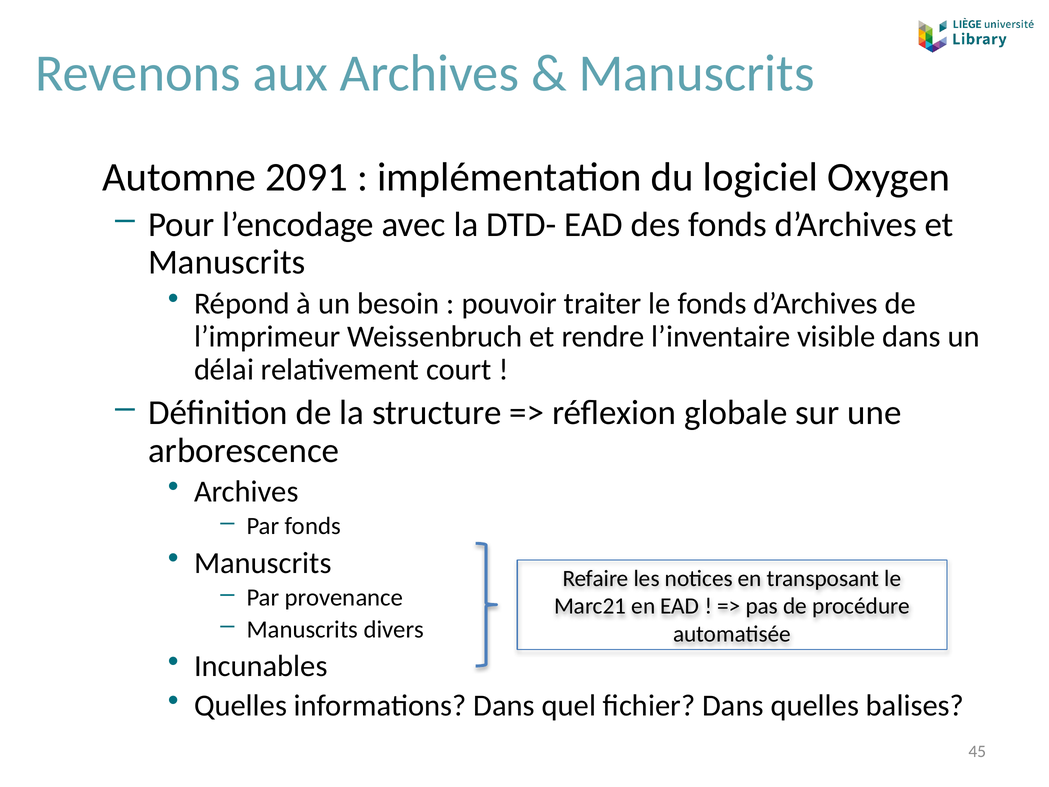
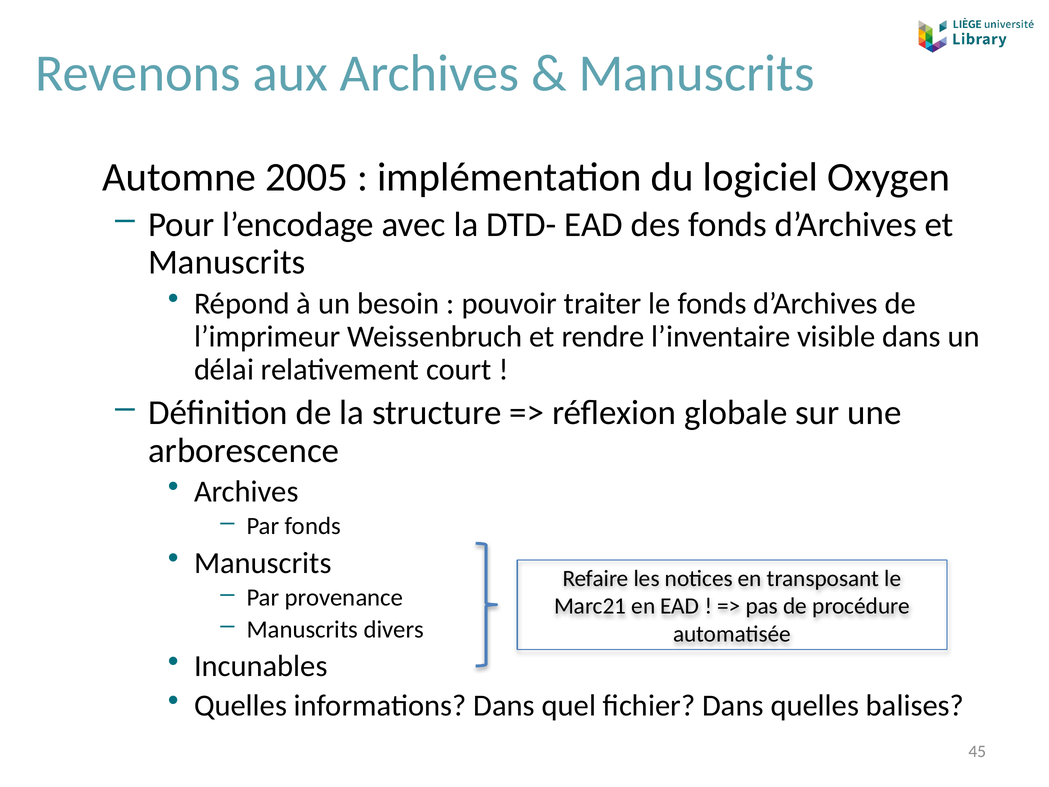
2091: 2091 -> 2005
